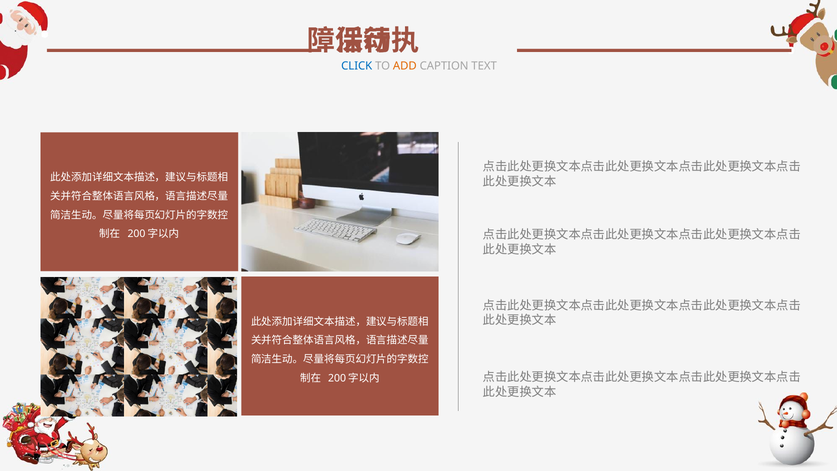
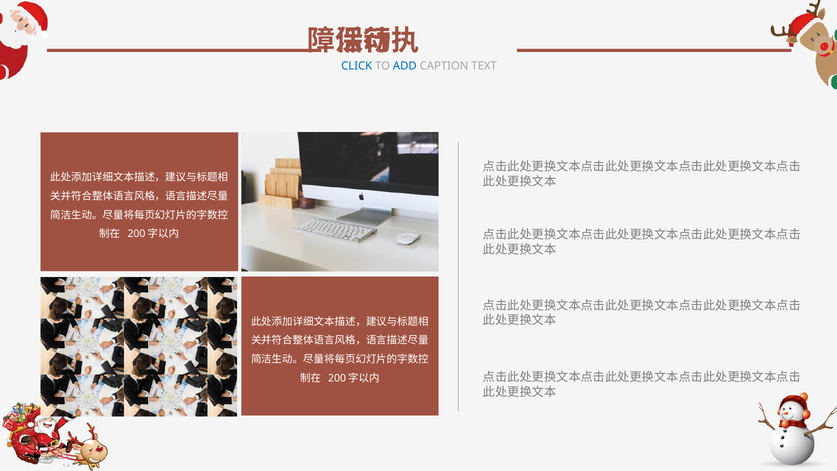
ADD colour: orange -> blue
